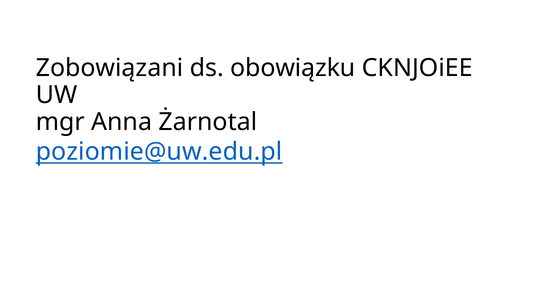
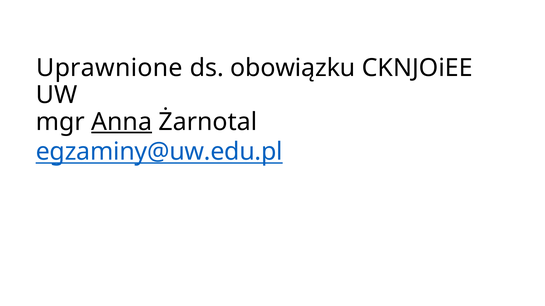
Zobowiązani: Zobowiązani -> Uprawnione
Anna underline: none -> present
poziomie@uw.edu.pl: poziomie@uw.edu.pl -> egzaminy@uw.edu.pl
